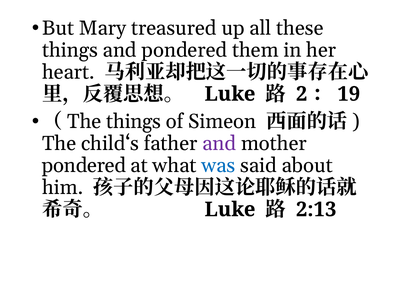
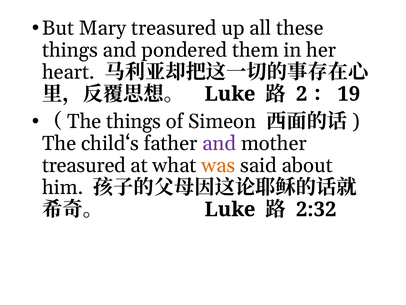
pondered at (84, 165): pondered -> treasured
was colour: blue -> orange
2:13: 2:13 -> 2:32
